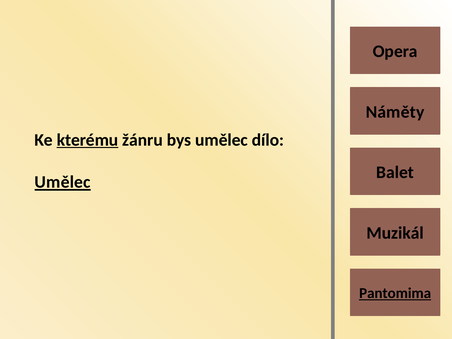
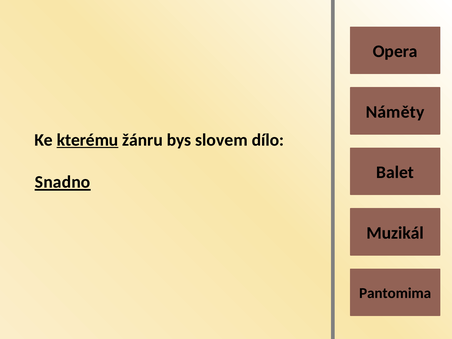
bys umělec: umělec -> slovem
Umělec at (63, 182): Umělec -> Snadno
Pantomima underline: present -> none
